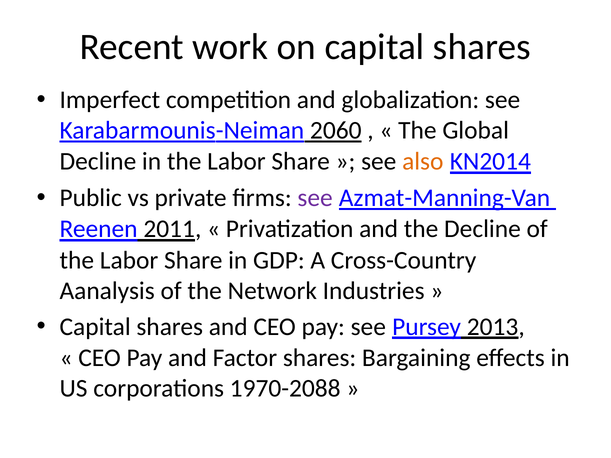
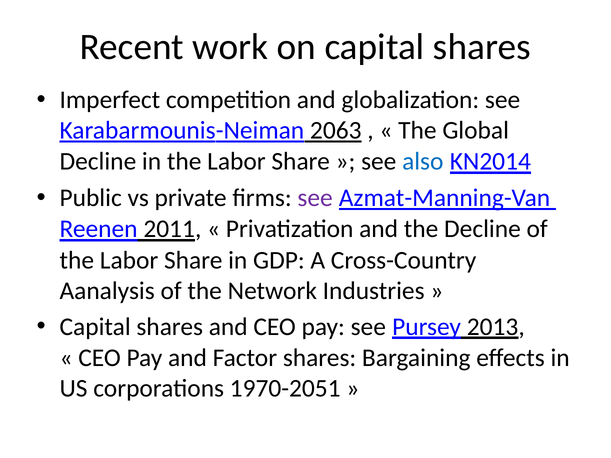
2060: 2060 -> 2063
also colour: orange -> blue
1970-2088: 1970-2088 -> 1970-2051
